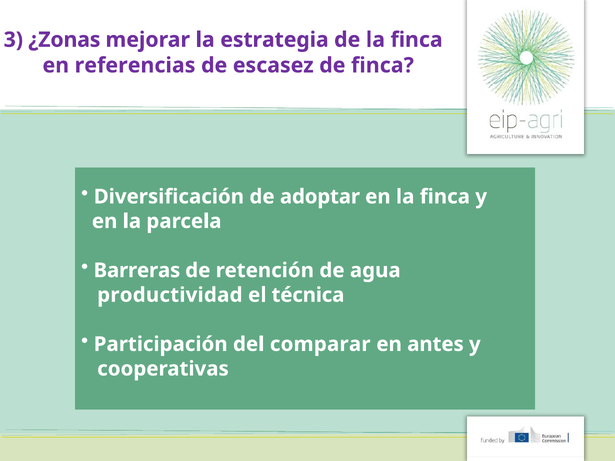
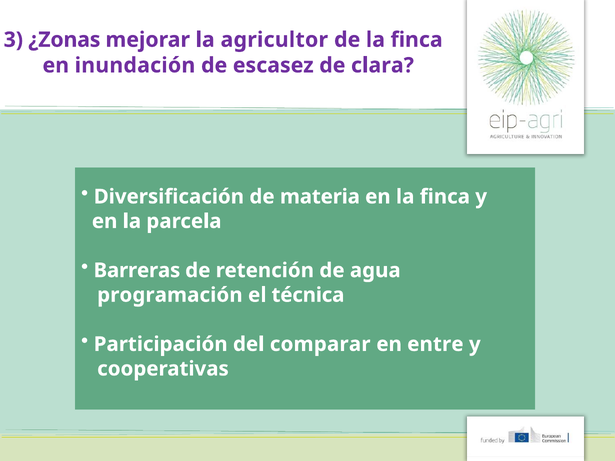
estrategia: estrategia -> agricultor
referencias: referencias -> inundación
de finca: finca -> clara
adoptar: adoptar -> materia
productividad: productividad -> programación
antes: antes -> entre
